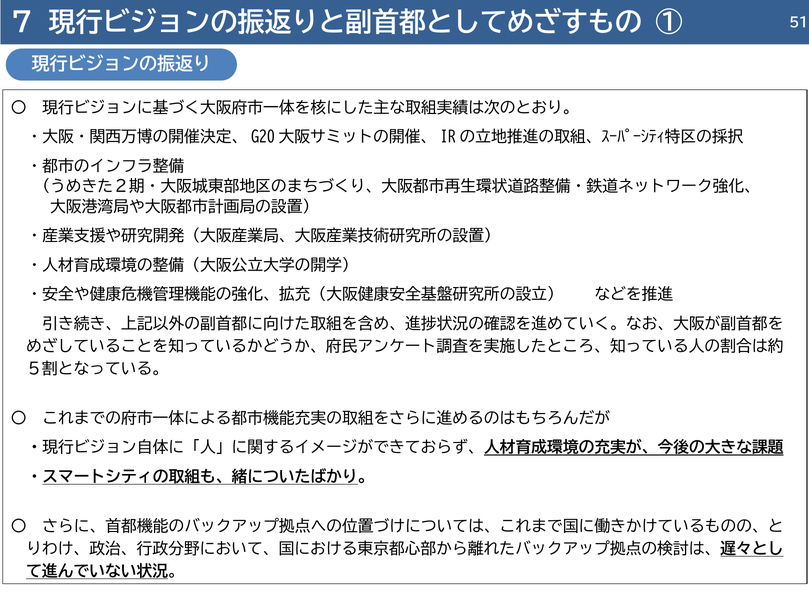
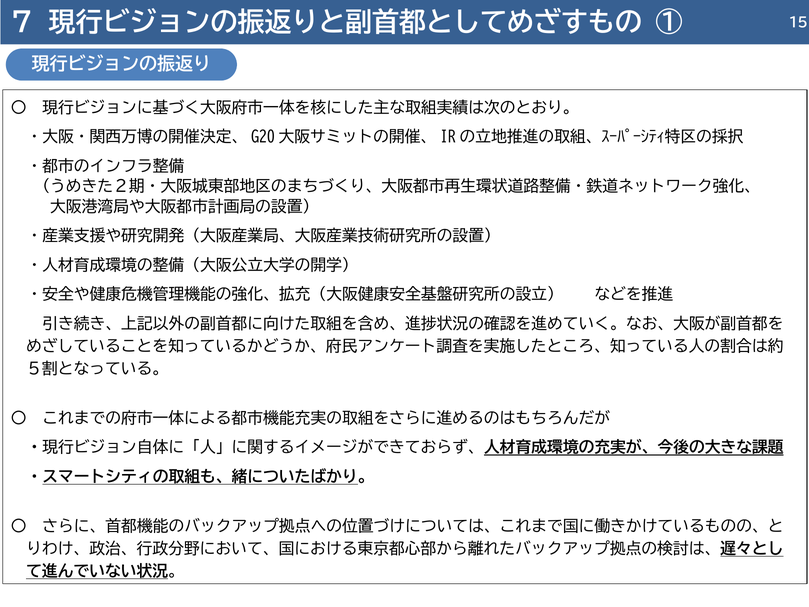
51: 51 -> 15
